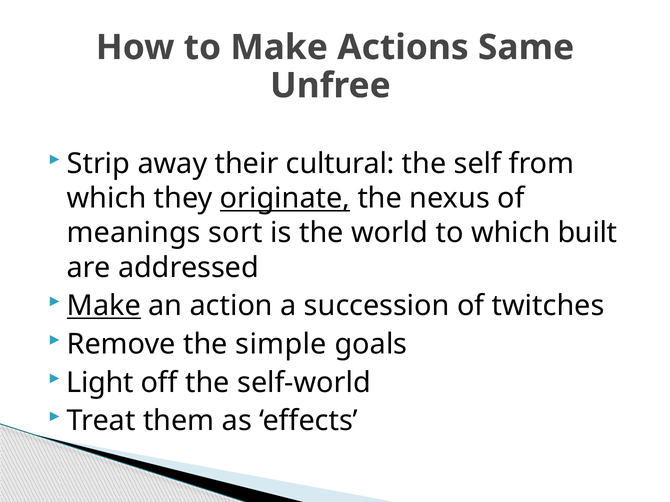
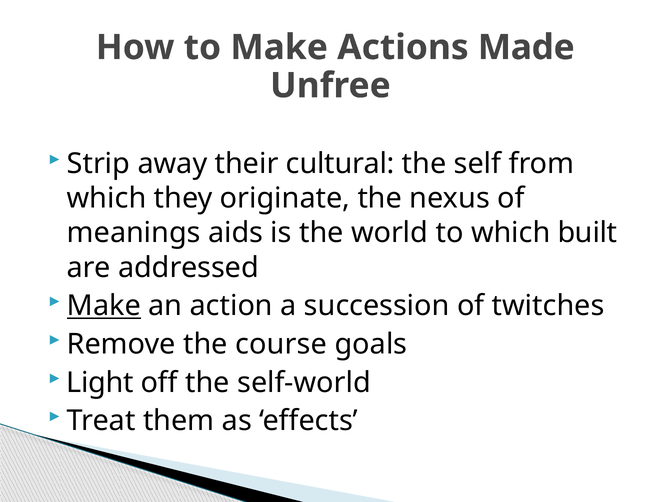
Same: Same -> Made
originate underline: present -> none
sort: sort -> aids
simple: simple -> course
